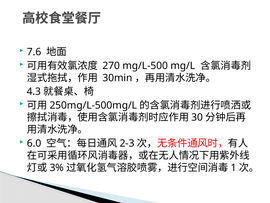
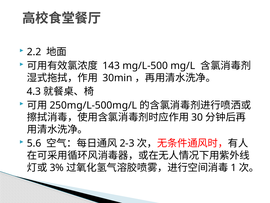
7.6: 7.6 -> 2.2
270: 270 -> 143
6.0: 6.0 -> 5.6
